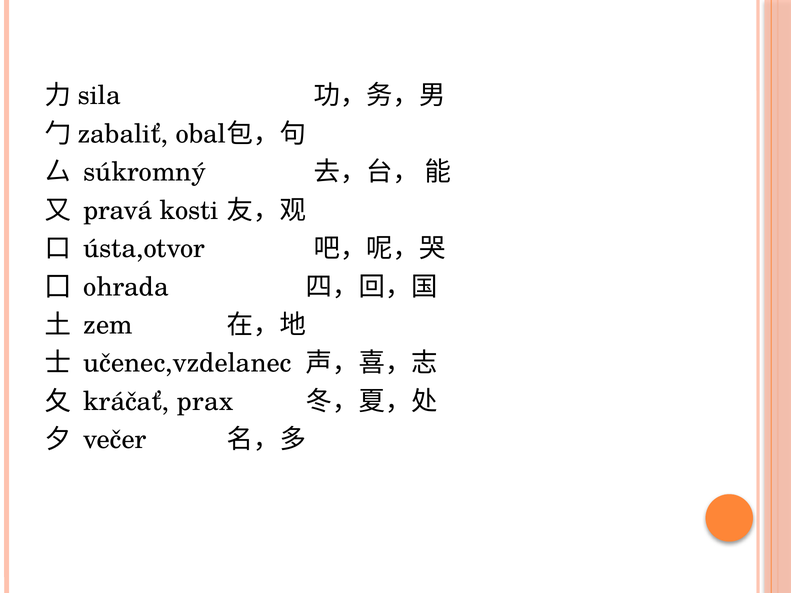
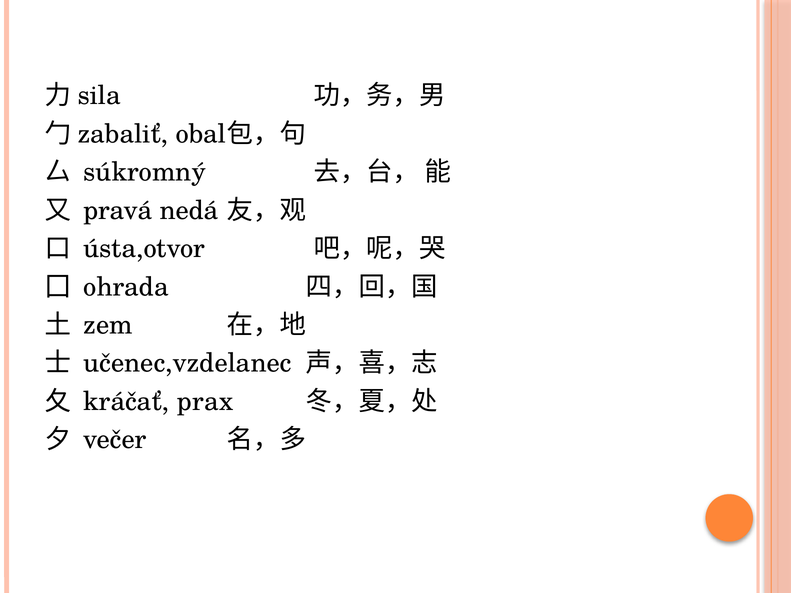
kosti: kosti -> nedá
